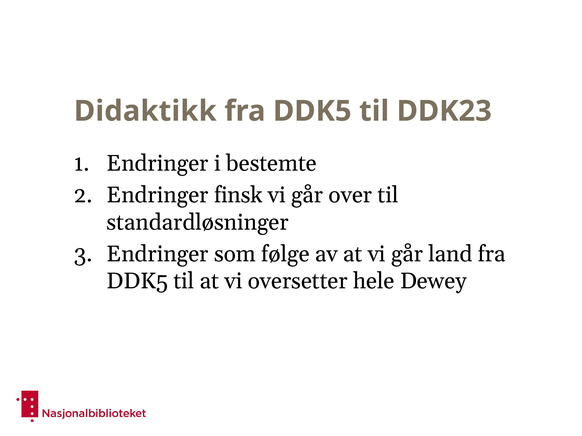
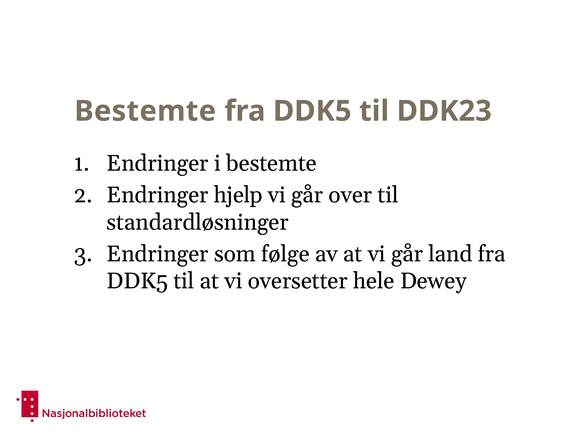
Didaktikk at (145, 111): Didaktikk -> Bestemte
finsk: finsk -> hjelp
